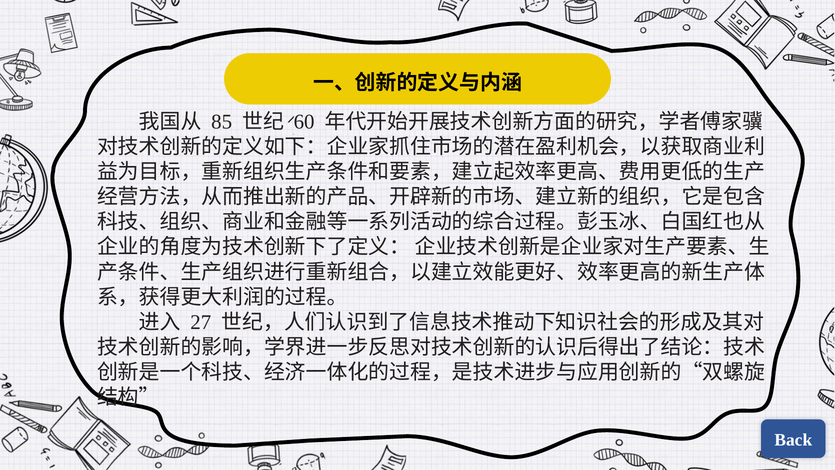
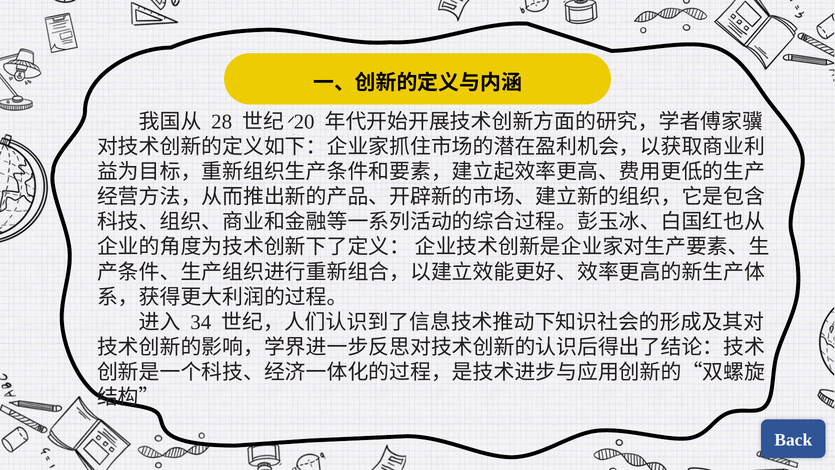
85: 85 -> 28
60: 60 -> 20
27: 27 -> 34
